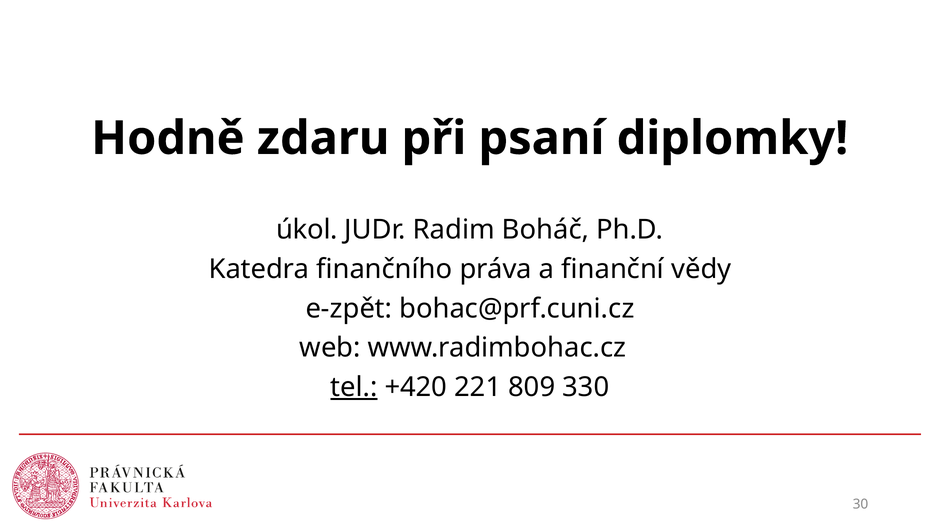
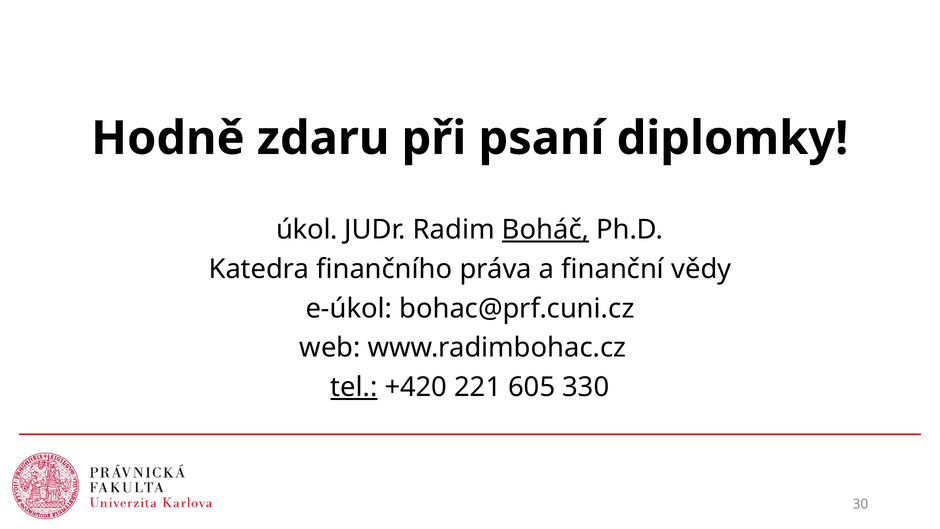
Boháč underline: none -> present
e-zpět: e-zpět -> e-úkol
809: 809 -> 605
